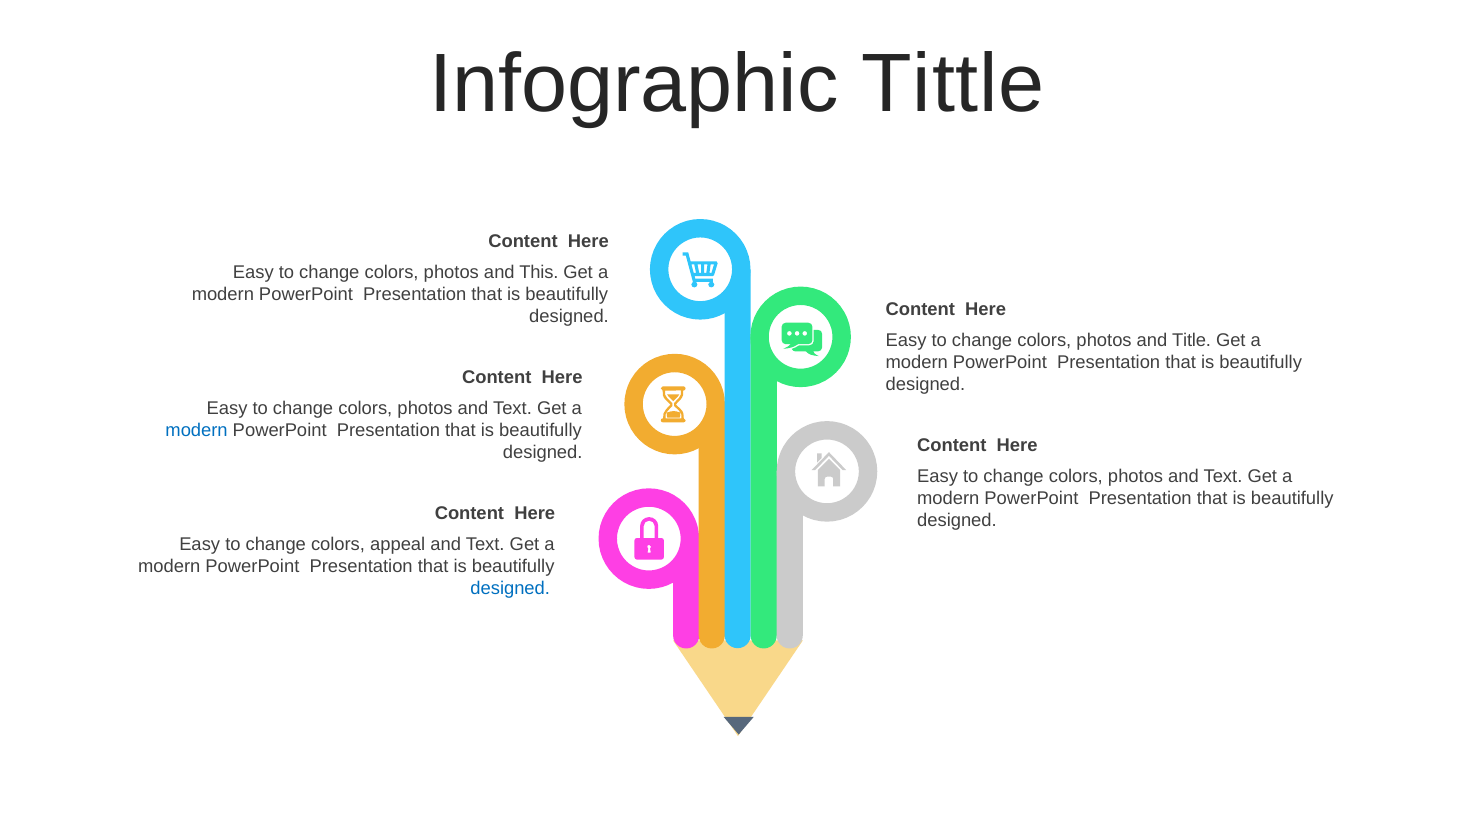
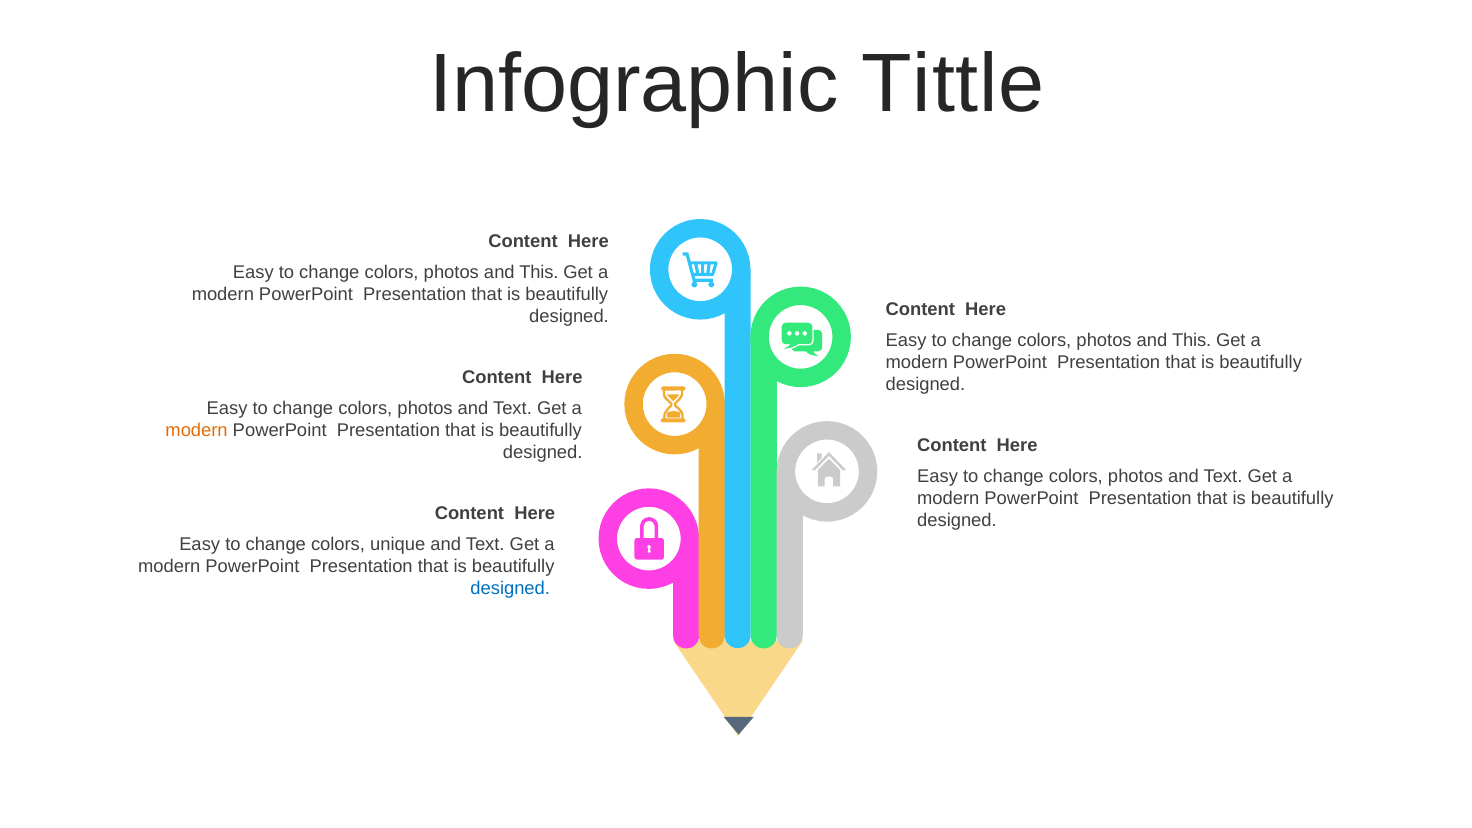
Title at (1192, 340): Title -> This
modern at (197, 430) colour: blue -> orange
appeal: appeal -> unique
